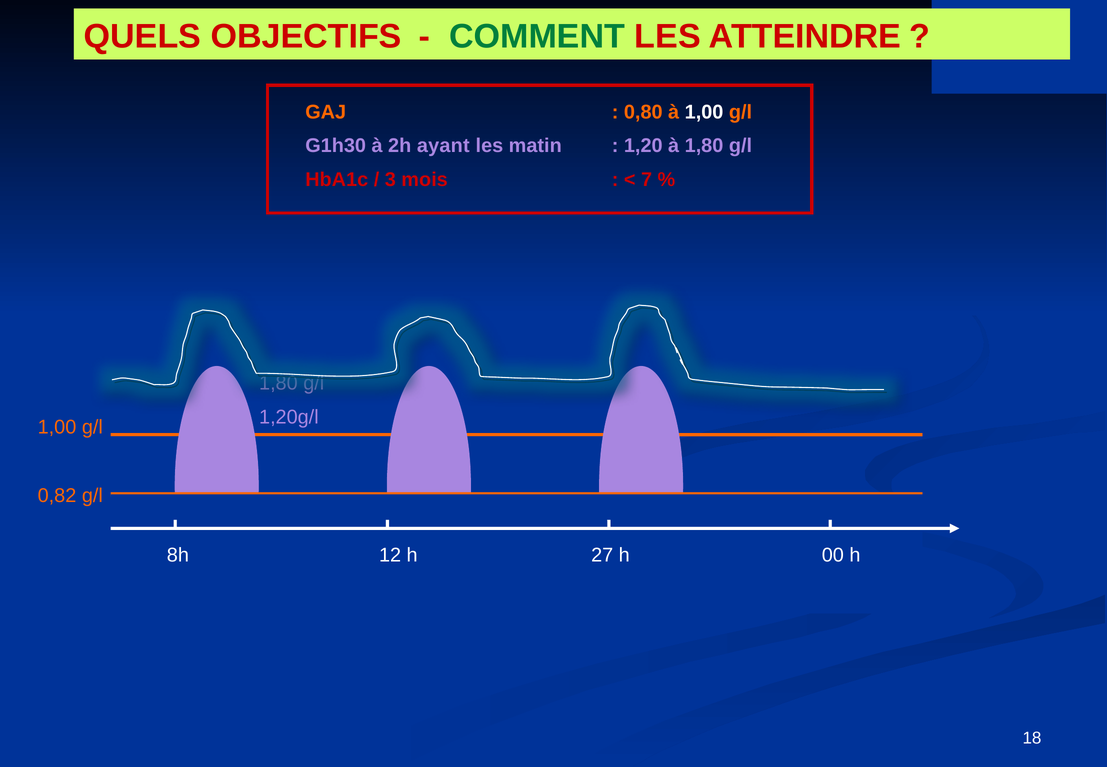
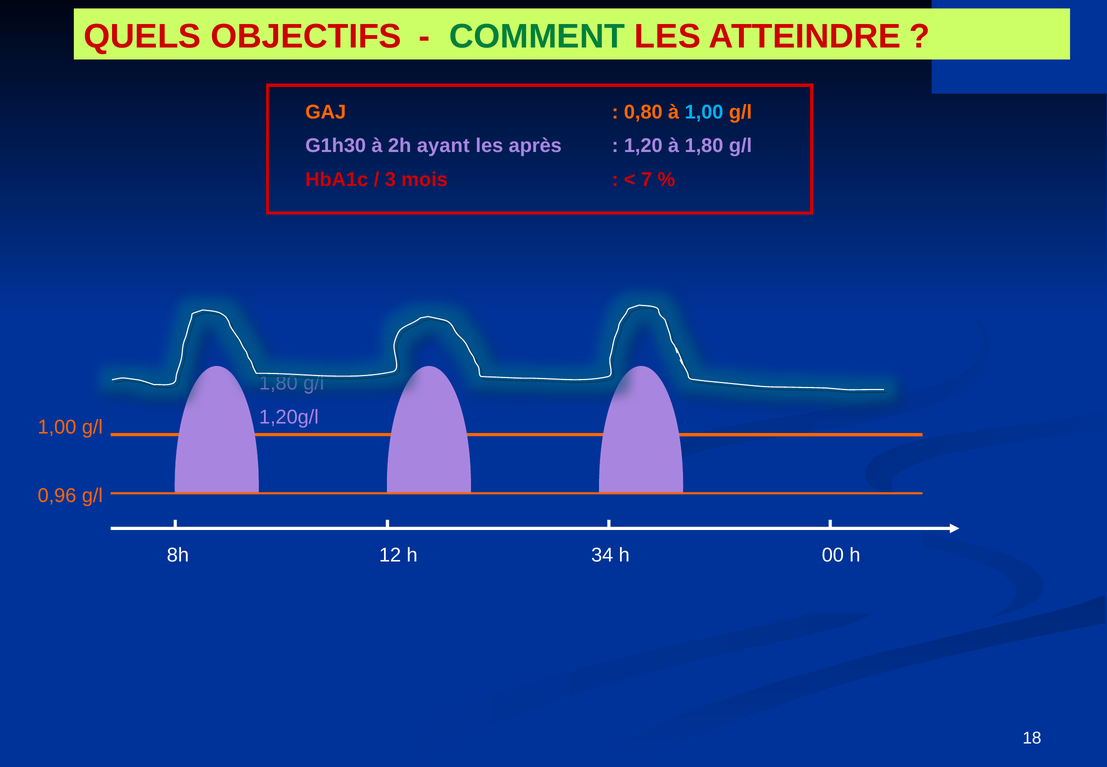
1,00 at (704, 112) colour: white -> light blue
matin: matin -> après
0,82: 0,82 -> 0,96
27: 27 -> 34
